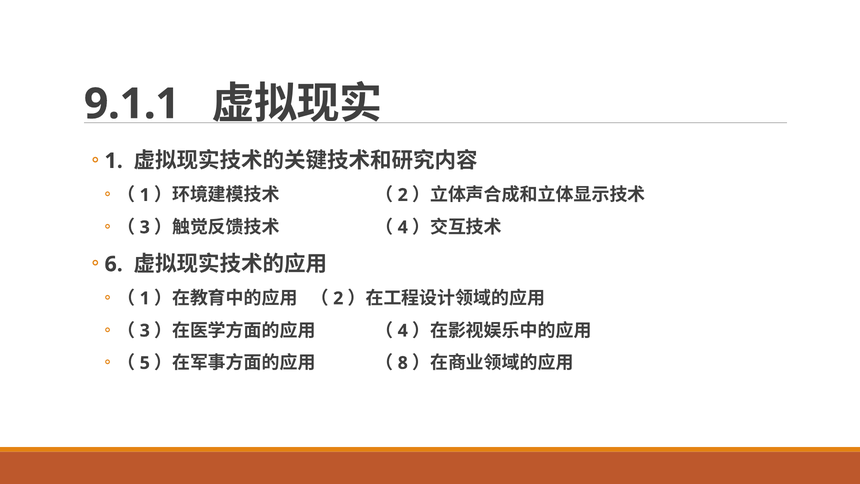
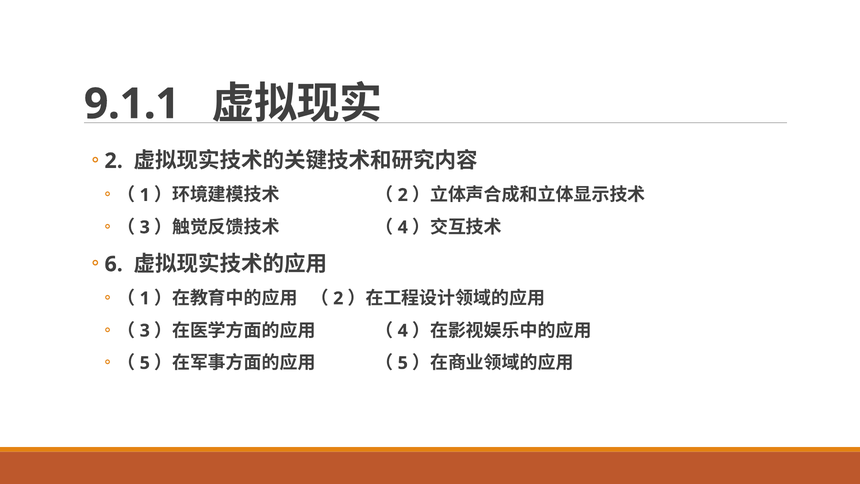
1 at (114, 161): 1 -> 2
8 at (403, 363): 8 -> 5
